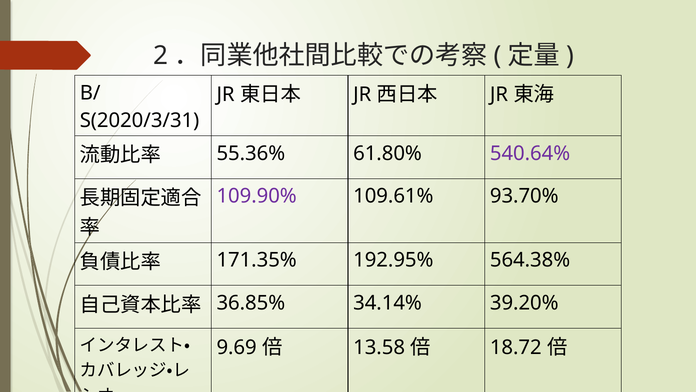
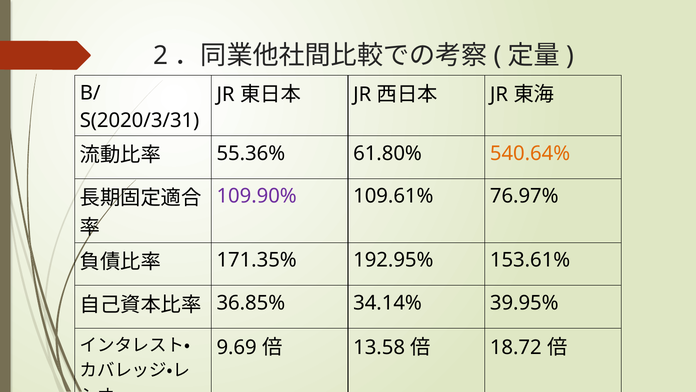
540.64% colour: purple -> orange
93.70%: 93.70% -> 76.97%
564.38%: 564.38% -> 153.61%
39.20%: 39.20% -> 39.95%
